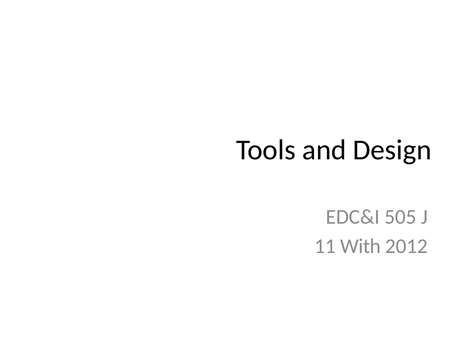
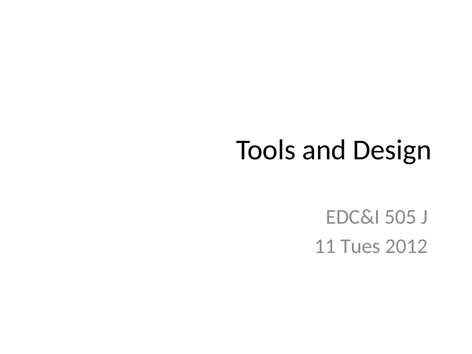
With: With -> Tues
